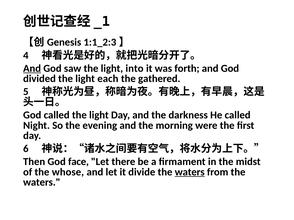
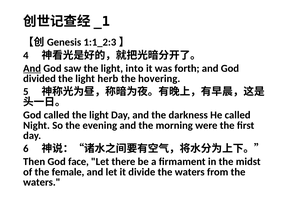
each: each -> herb
gathered: gathered -> hovering
whose: whose -> female
waters at (190, 172) underline: present -> none
